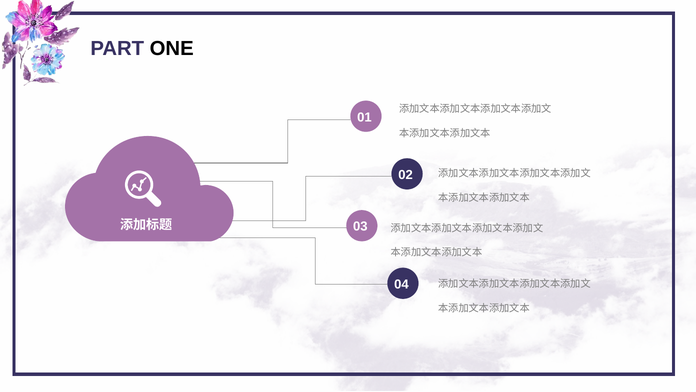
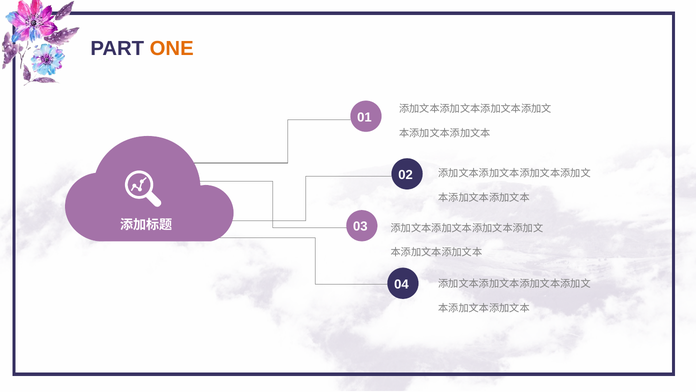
ONE colour: black -> orange
